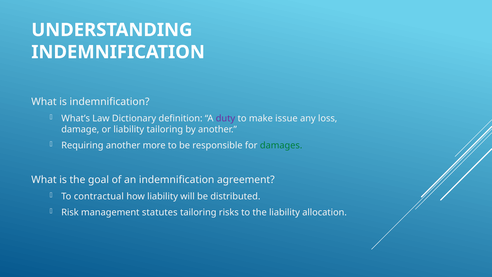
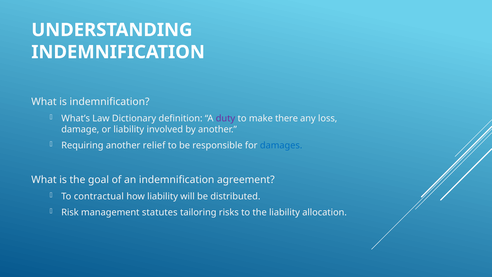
issue: issue -> there
liability tailoring: tailoring -> involved
more: more -> relief
damages colour: green -> blue
